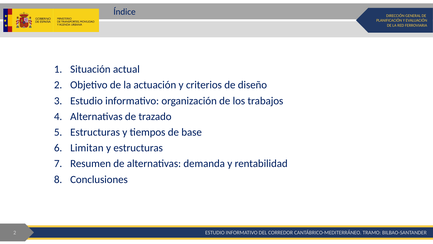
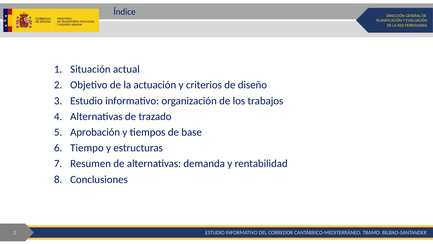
Estructuras at (95, 132): Estructuras -> Aprobación
Limitan: Limitan -> Tiempo
